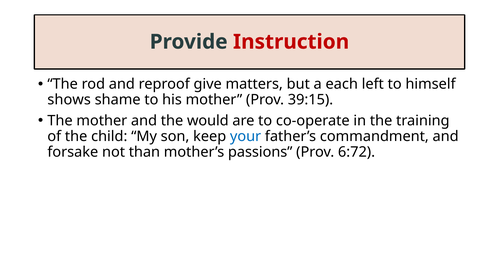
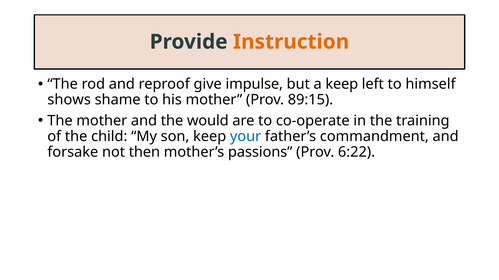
Instruction colour: red -> orange
matters: matters -> impulse
a each: each -> keep
39:15: 39:15 -> 89:15
than: than -> then
6:72: 6:72 -> 6:22
